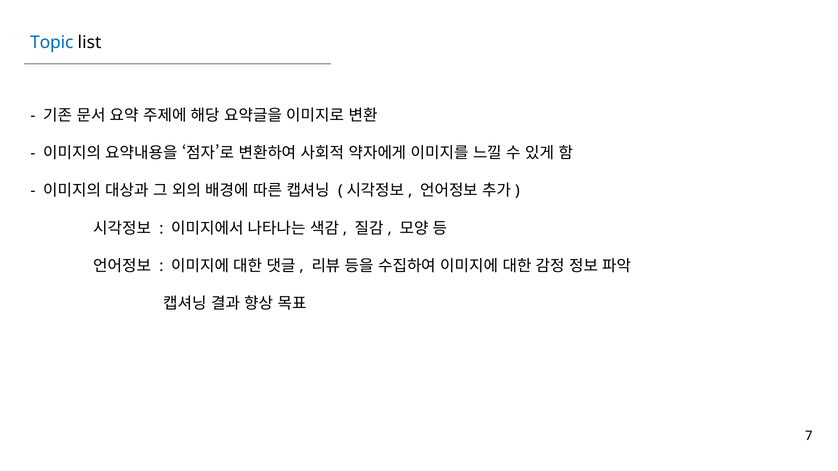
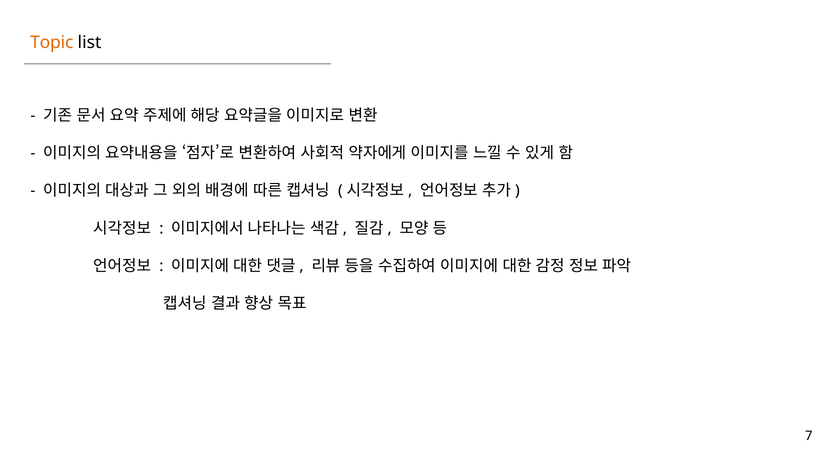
Topic colour: blue -> orange
